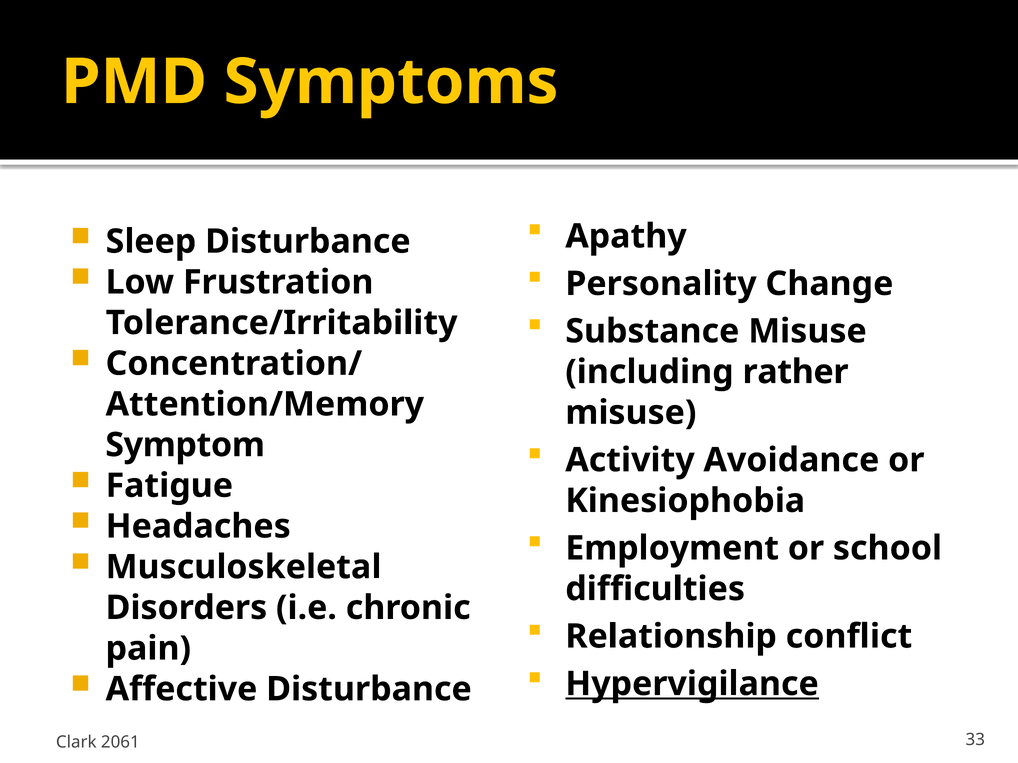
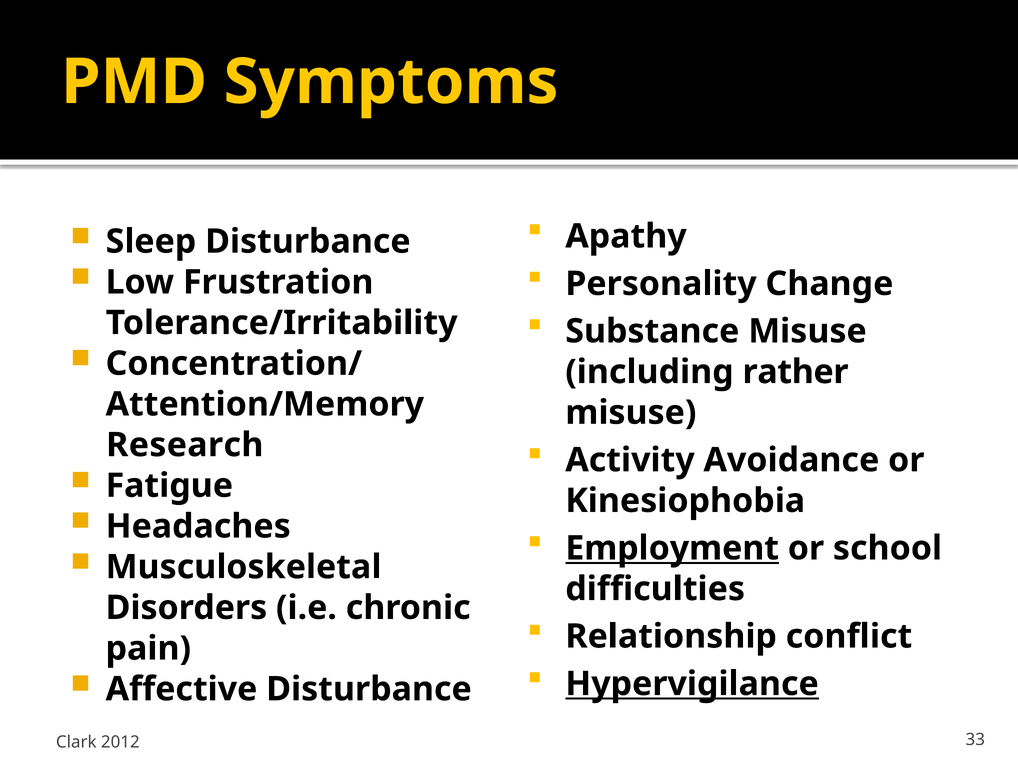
Symptom: Symptom -> Research
Employment underline: none -> present
2061: 2061 -> 2012
